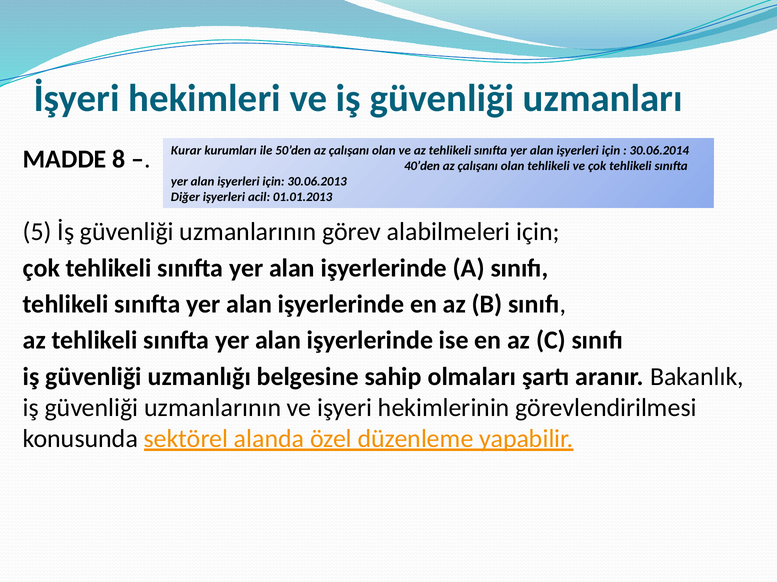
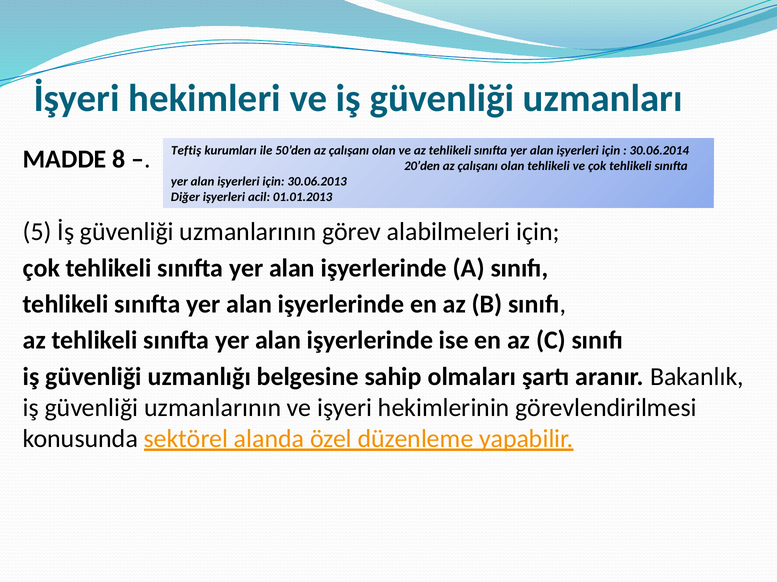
Kurar: Kurar -> Teftiş
40’den: 40’den -> 20’den
